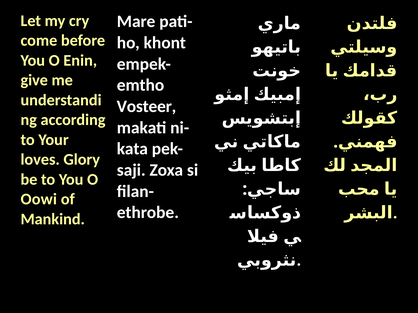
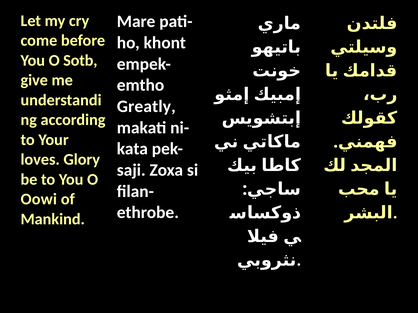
Enin: Enin -> Sotb
Vosteer: Vosteer -> Greatly
